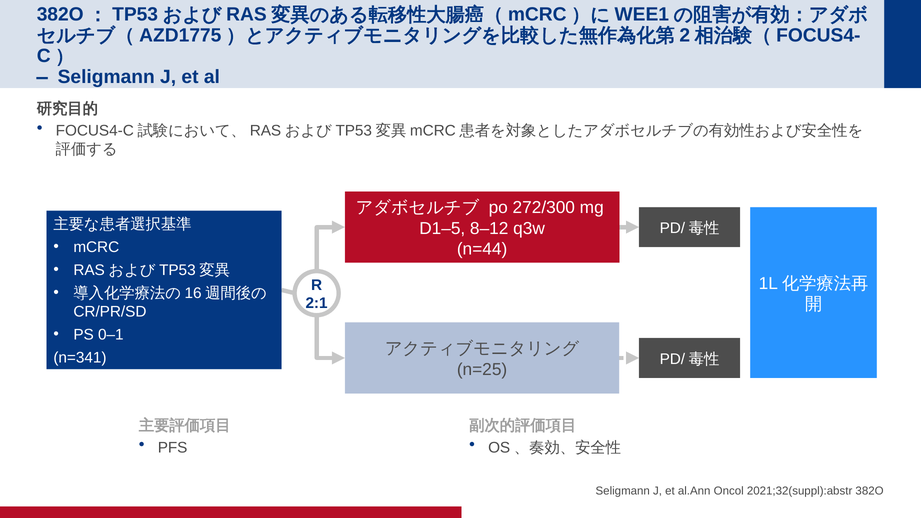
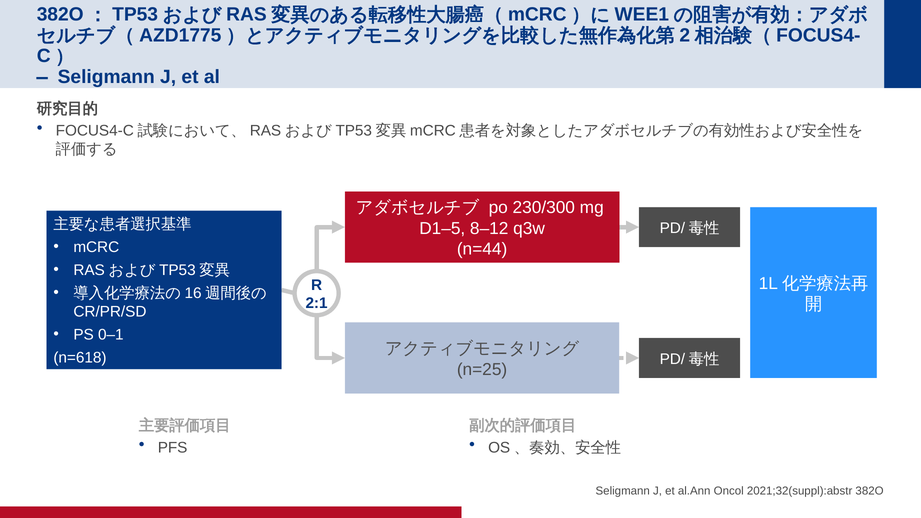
272/300: 272/300 -> 230/300
n=341: n=341 -> n=618
